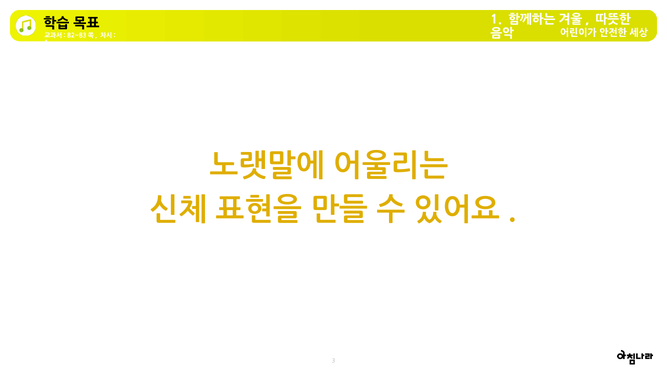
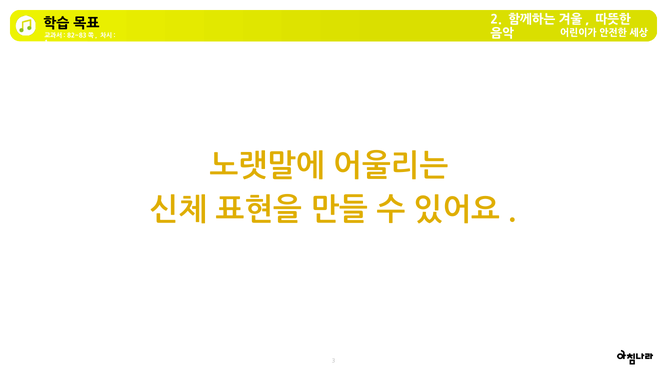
1 at (496, 20): 1 -> 2
